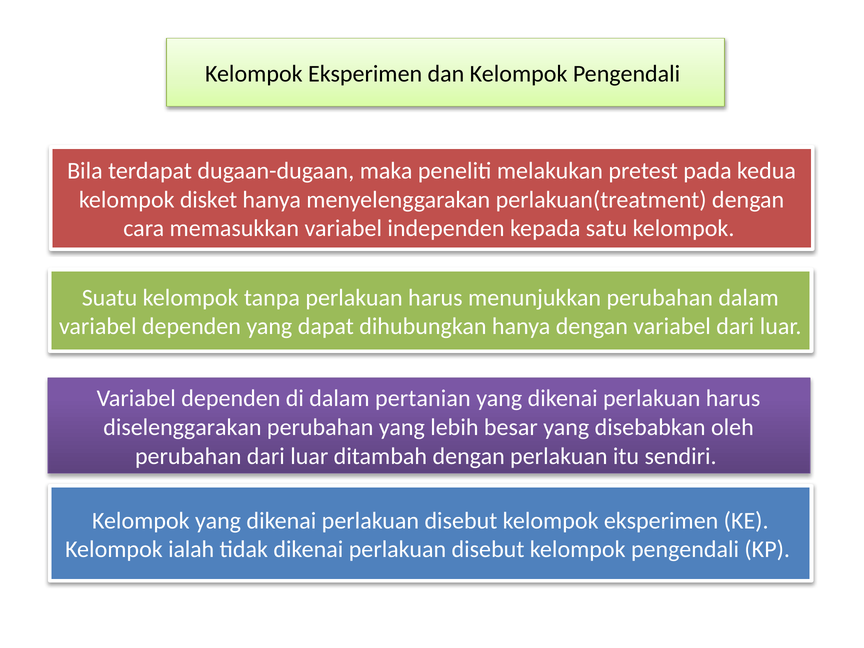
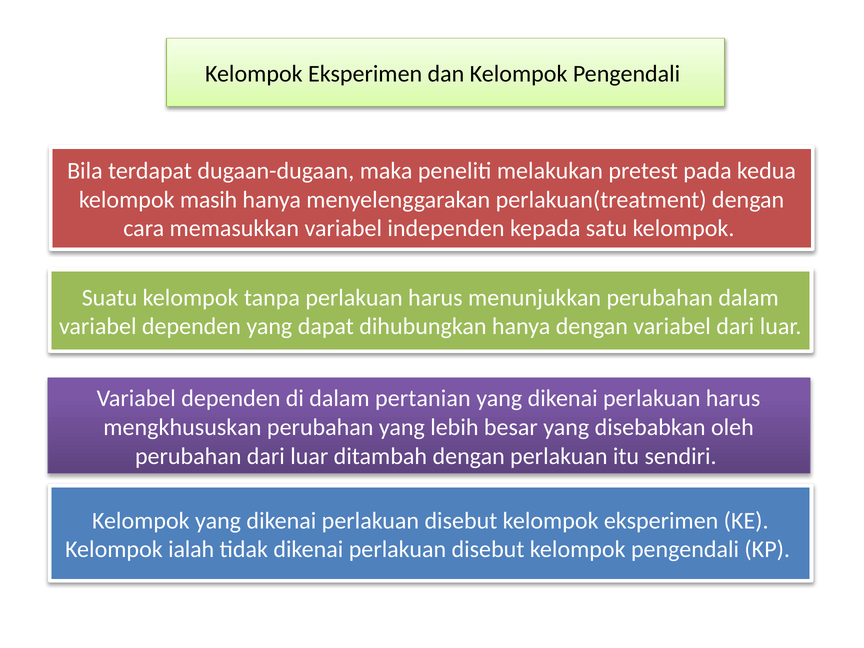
disket: disket -> masih
diselenggarakan: diselenggarakan -> mengkhususkan
